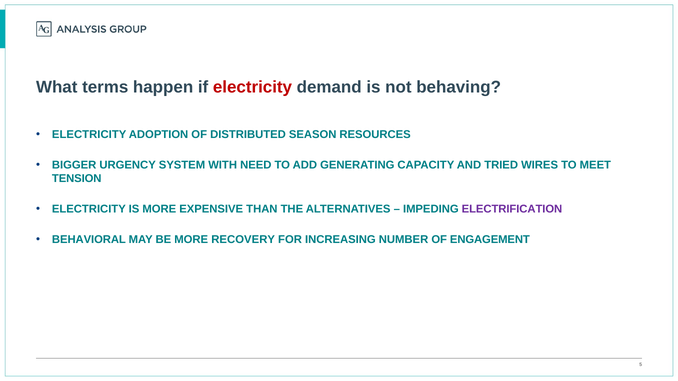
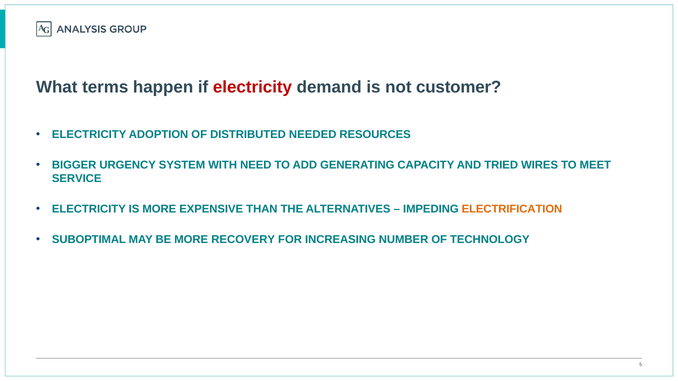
behaving: behaving -> customer
SEASON: SEASON -> NEEDED
TENSION: TENSION -> SERVICE
ELECTRIFICATION colour: purple -> orange
BEHAVIORAL: BEHAVIORAL -> SUBOPTIMAL
ENGAGEMENT: ENGAGEMENT -> TECHNOLOGY
